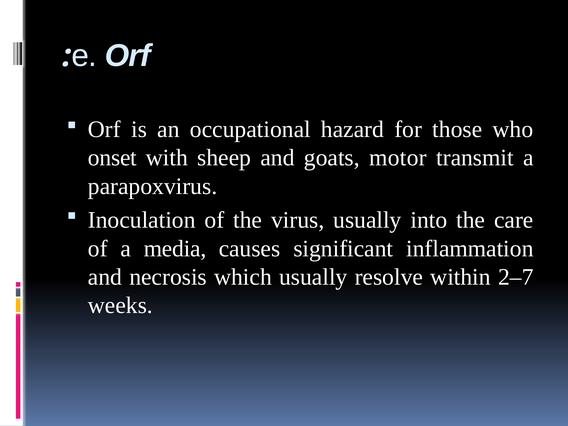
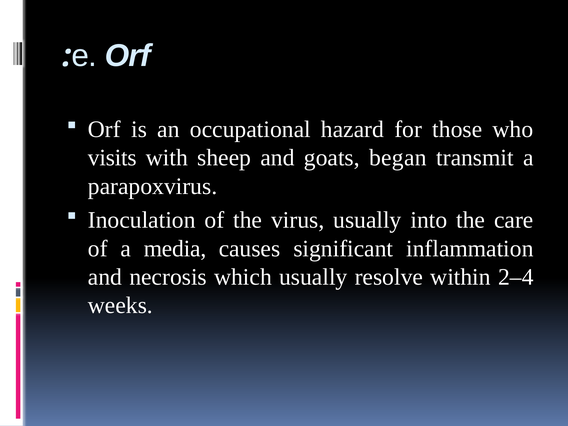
onset: onset -> visits
motor: motor -> began
2–7: 2–7 -> 2–4
